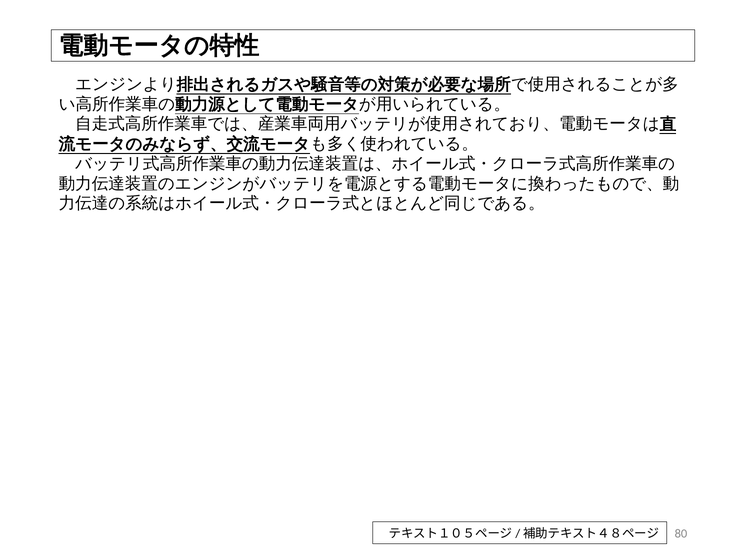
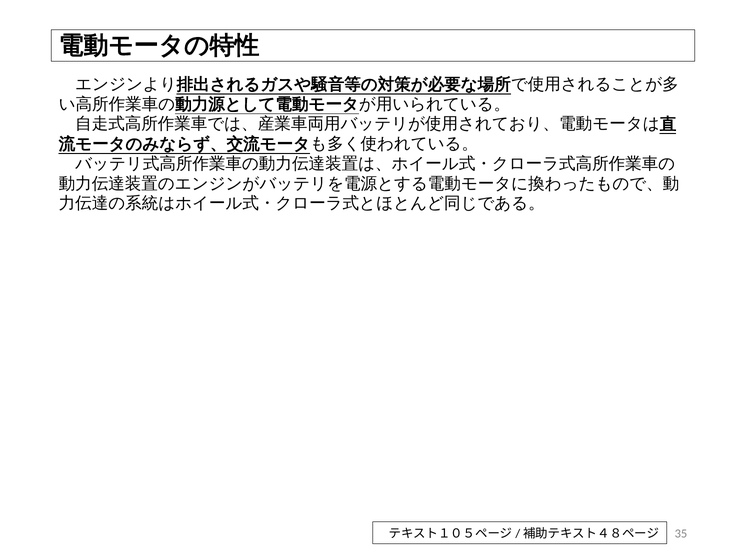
80: 80 -> 35
